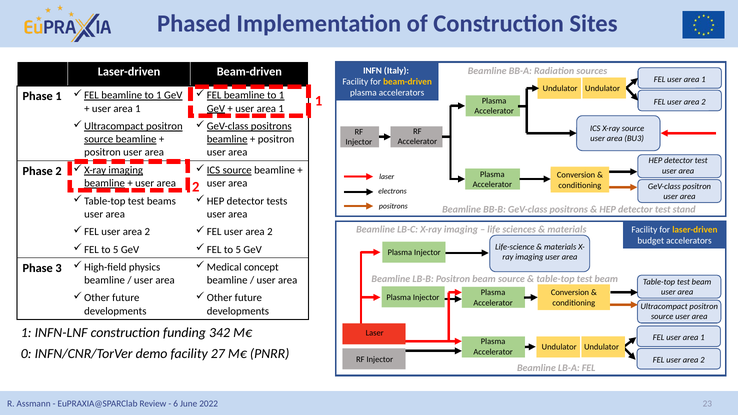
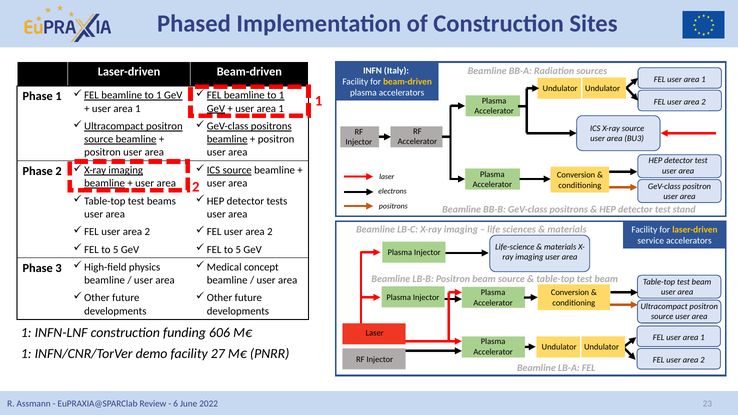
budget: budget -> service
342: 342 -> 606
0 at (26, 354): 0 -> 1
